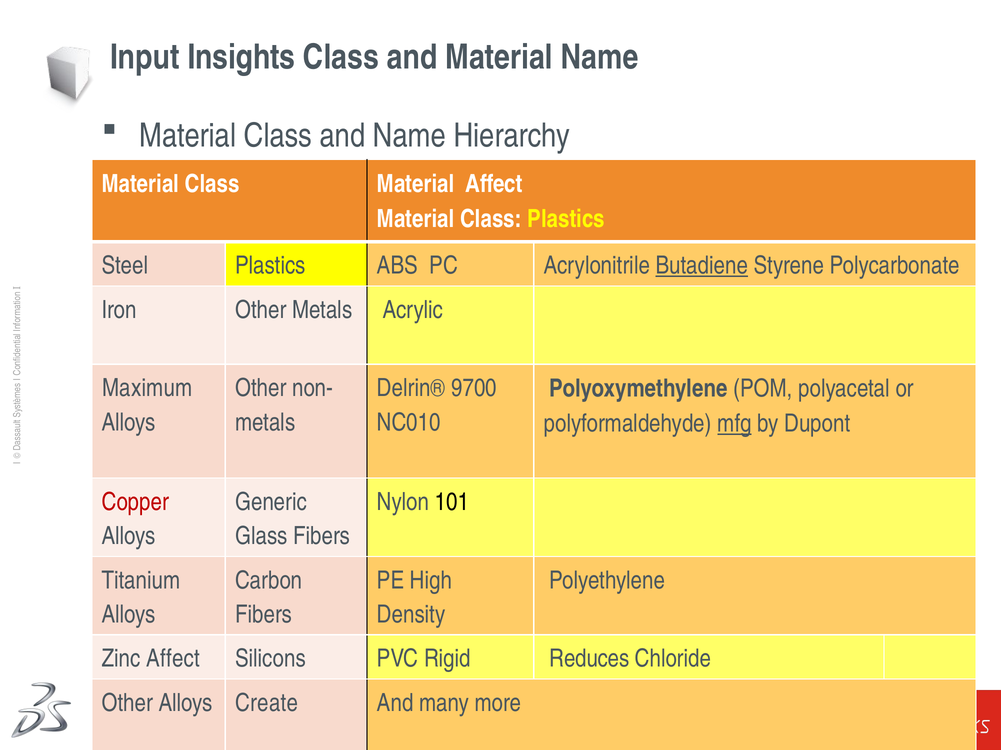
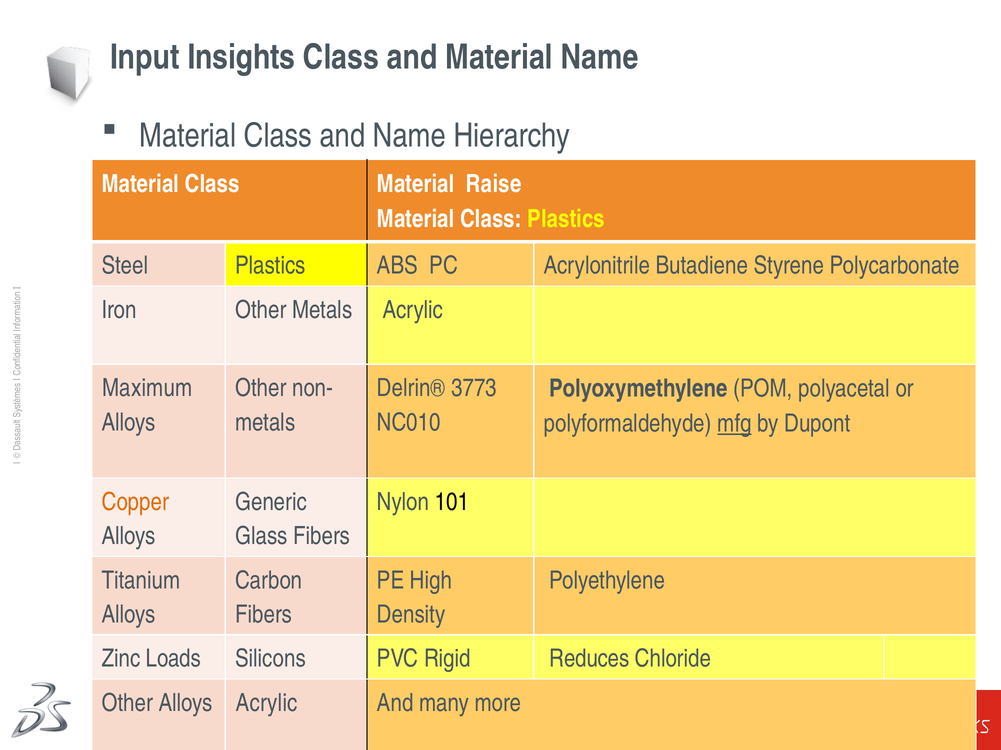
Material Affect: Affect -> Raise
Butadiene underline: present -> none
9700: 9700 -> 3773
Copper colour: red -> orange
Zinc Affect: Affect -> Loads
Alloys Create: Create -> Acrylic
